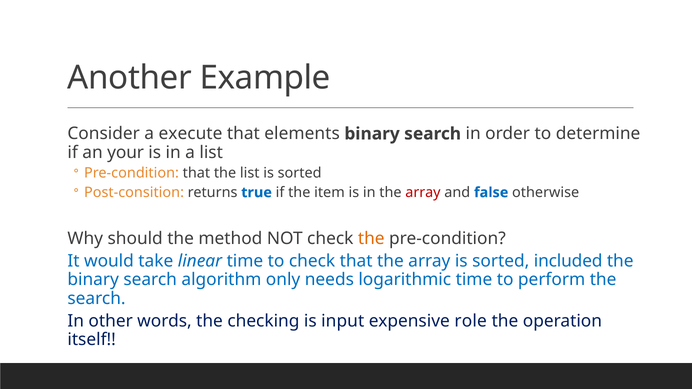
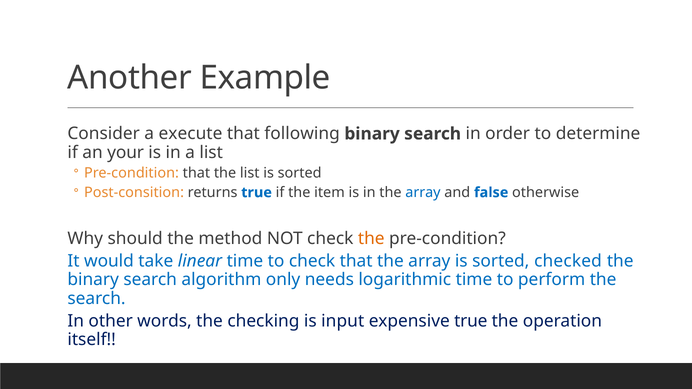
elements: elements -> following
array at (423, 193) colour: red -> blue
included: included -> checked
expensive role: role -> true
